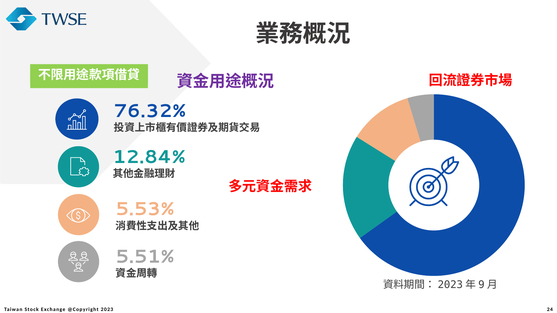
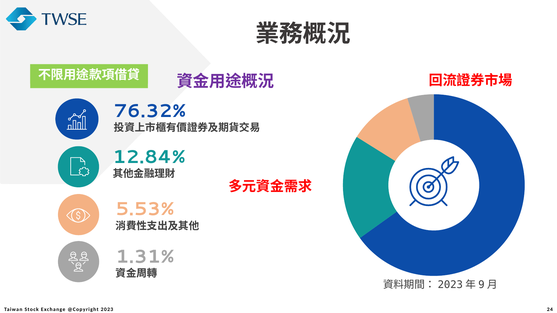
5.51%: 5.51% -> 1.31%
